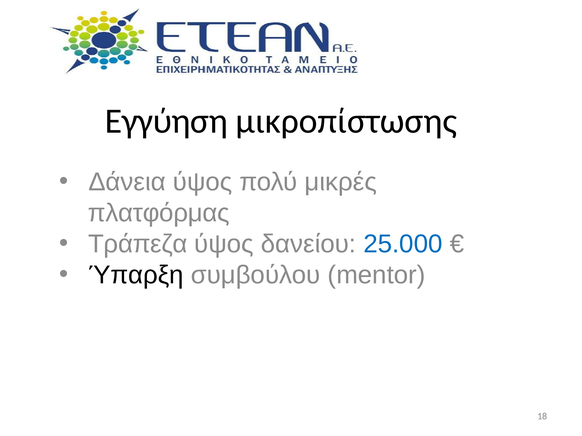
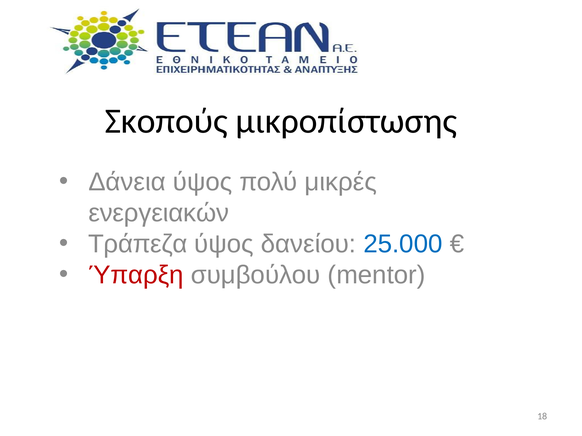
Εγγύηση: Εγγύηση -> Σκοπούς
πλατφόρμας: πλατφόρμας -> ενεργειακών
Ύπαρξη colour: black -> red
